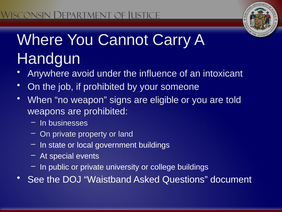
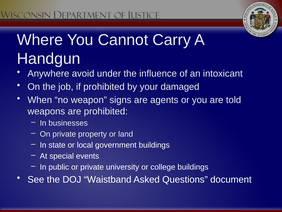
someone: someone -> damaged
eligible: eligible -> agents
